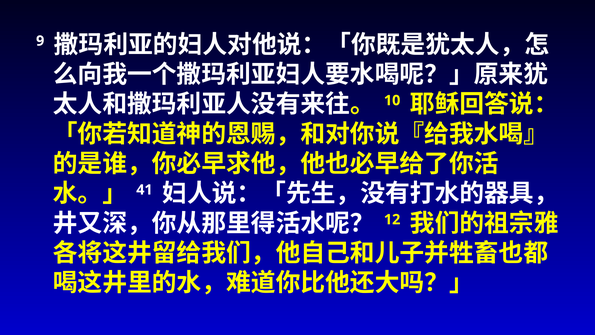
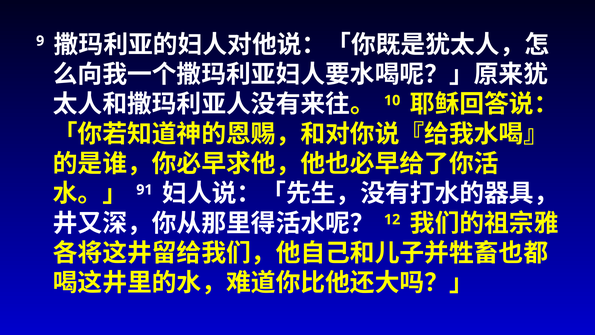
41: 41 -> 91
